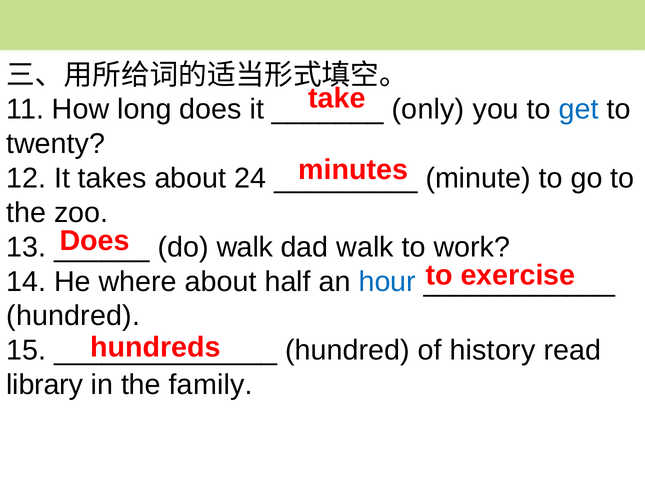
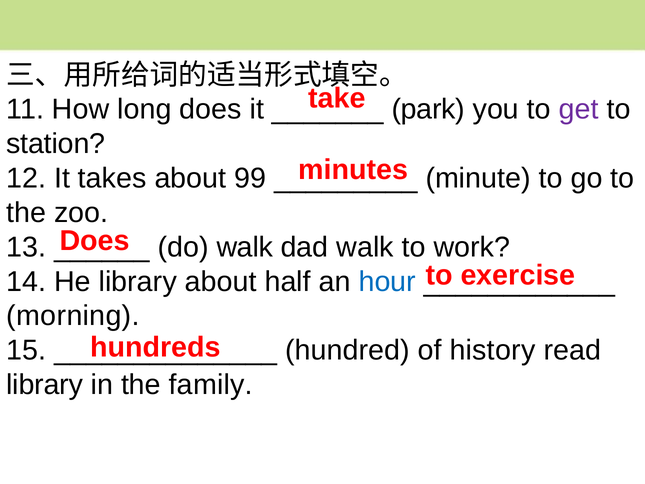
only: only -> park
get colour: blue -> purple
twenty: twenty -> station
24: 24 -> 99
He where: where -> library
hundred at (73, 316): hundred -> morning
